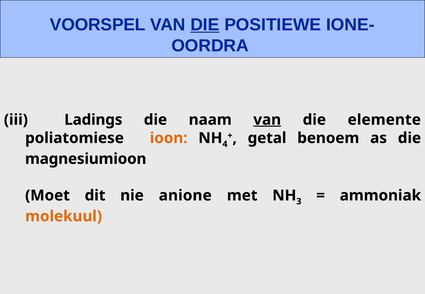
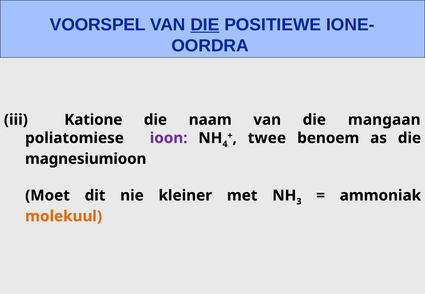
Ladings: Ladings -> Katione
van at (267, 120) underline: present -> none
elemente: elemente -> mangaan
getal: getal -> twee
ioon colour: orange -> purple
anione: anione -> kleiner
